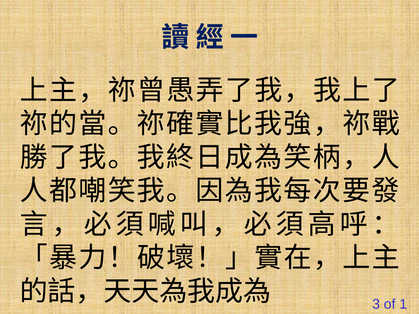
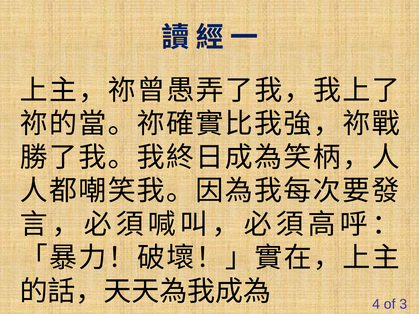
3: 3 -> 4
1: 1 -> 3
